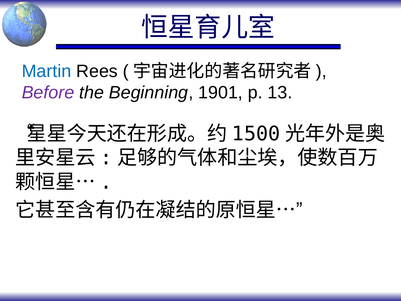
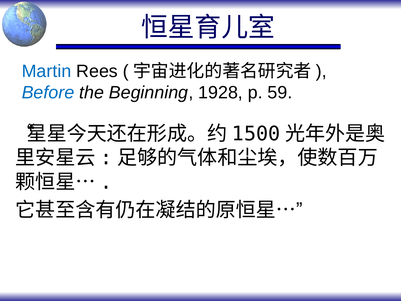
Before colour: purple -> blue
1901: 1901 -> 1928
13: 13 -> 59
